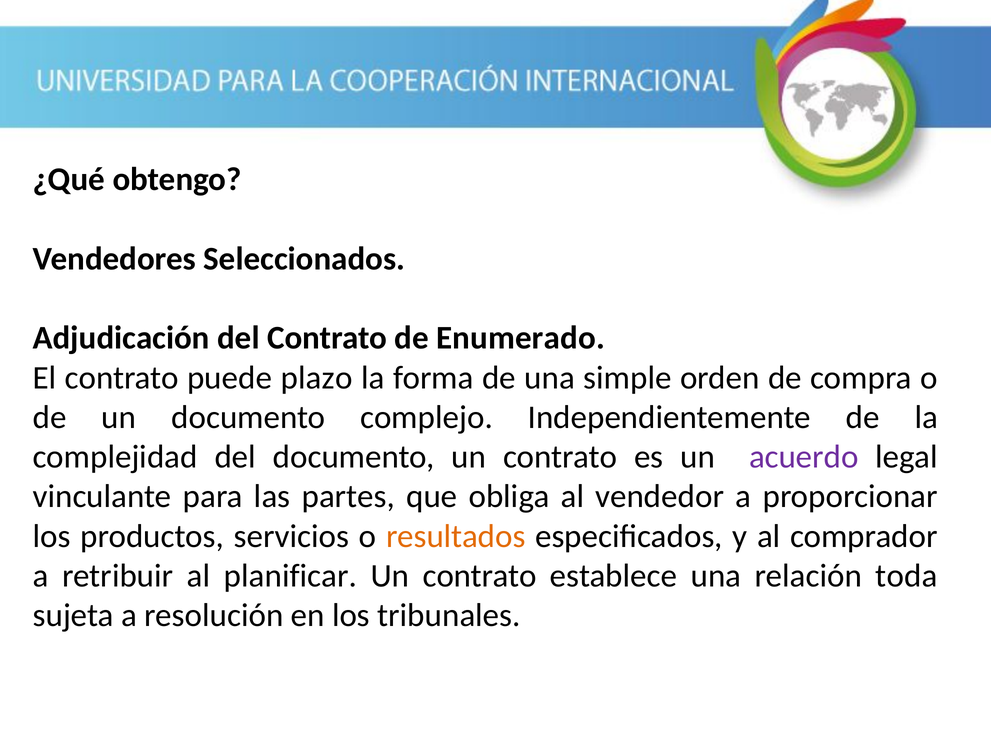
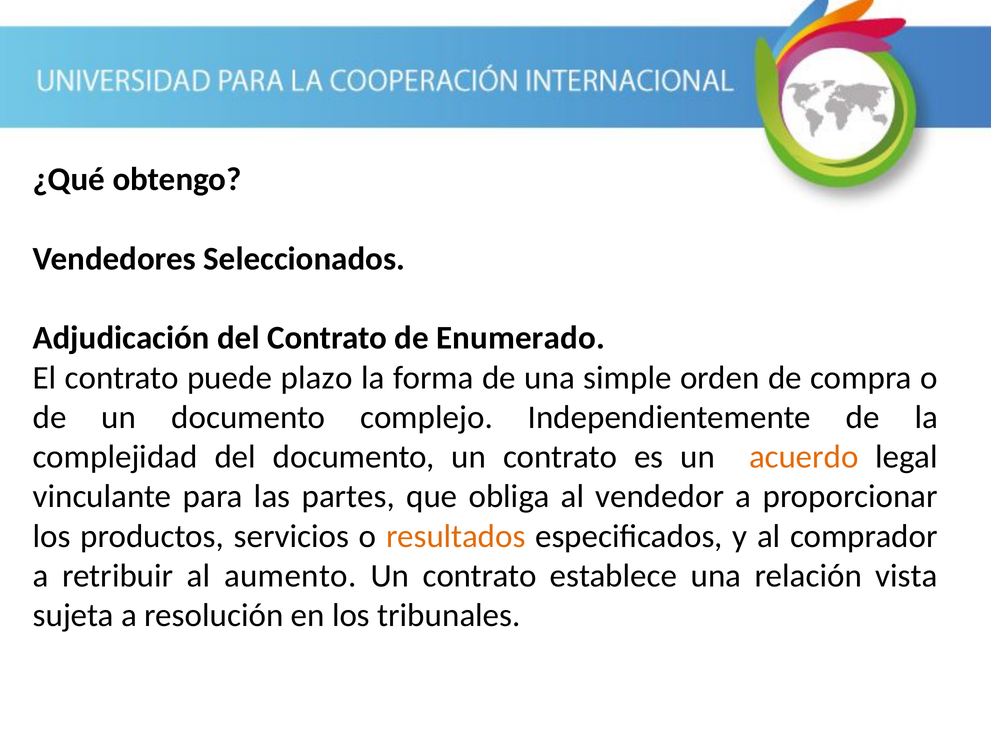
acuerdo colour: purple -> orange
planificar: planificar -> aumento
toda: toda -> vista
